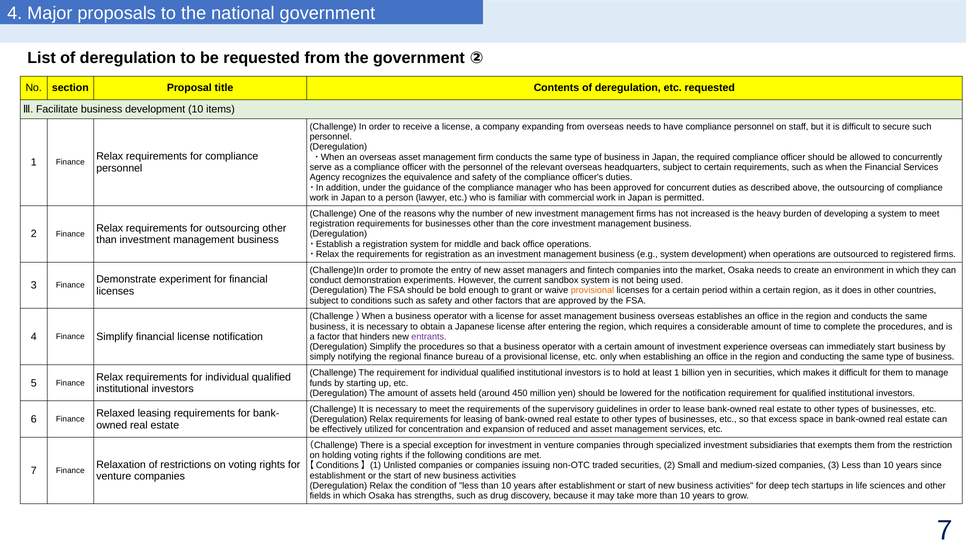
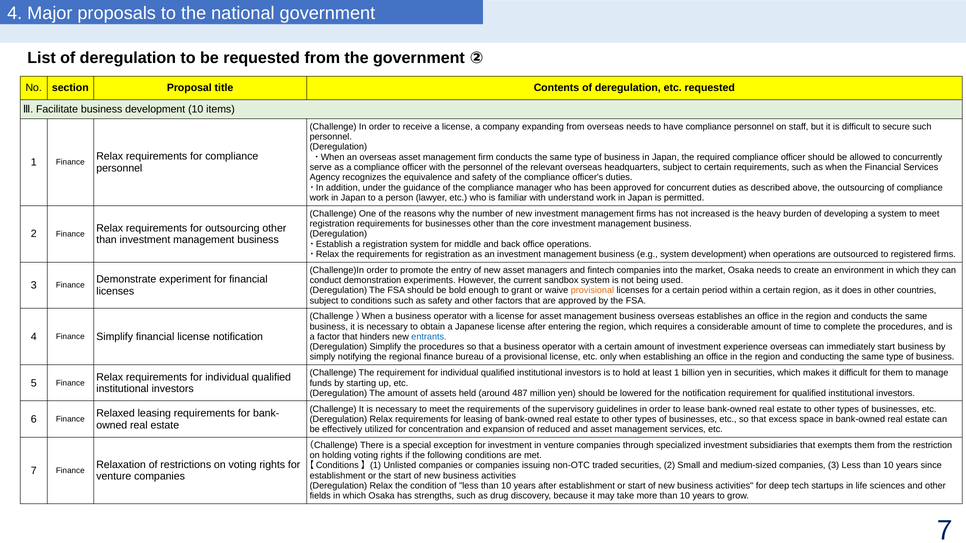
commercial: commercial -> understand
entrants colour: purple -> blue
450: 450 -> 487
